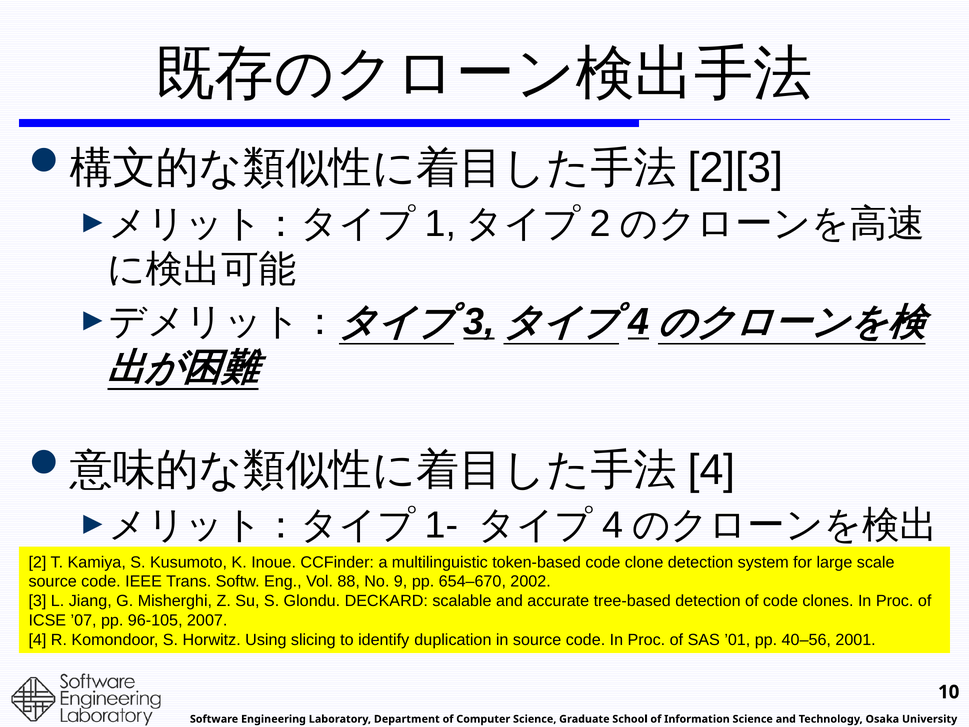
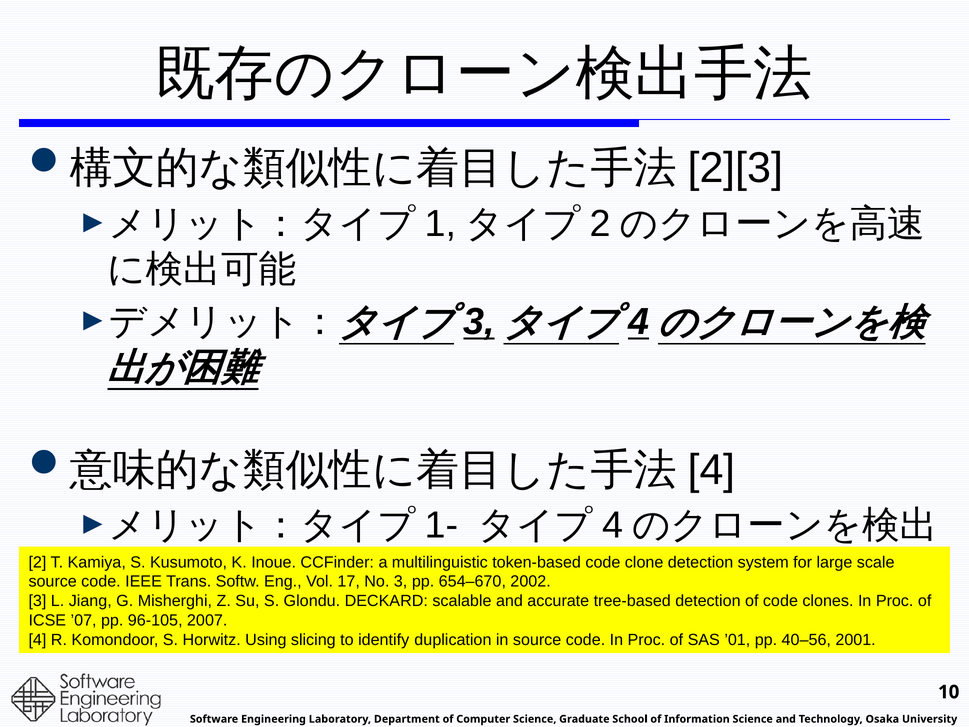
88: 88 -> 17
No 9: 9 -> 3
